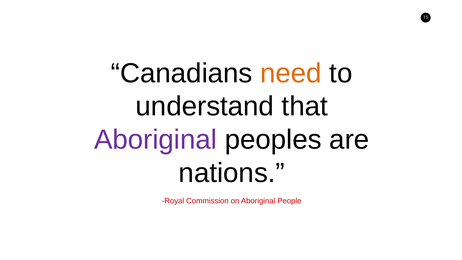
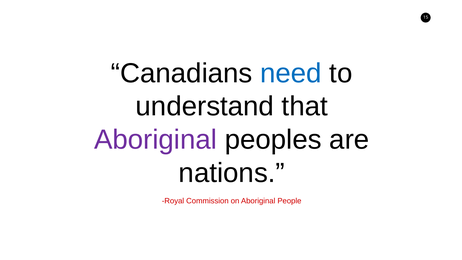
need colour: orange -> blue
